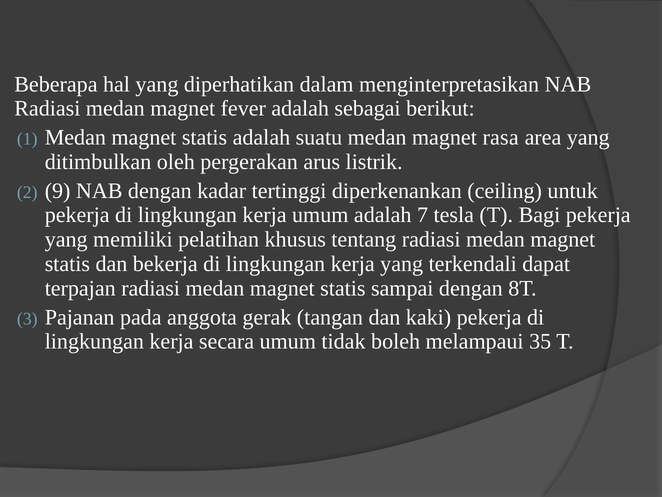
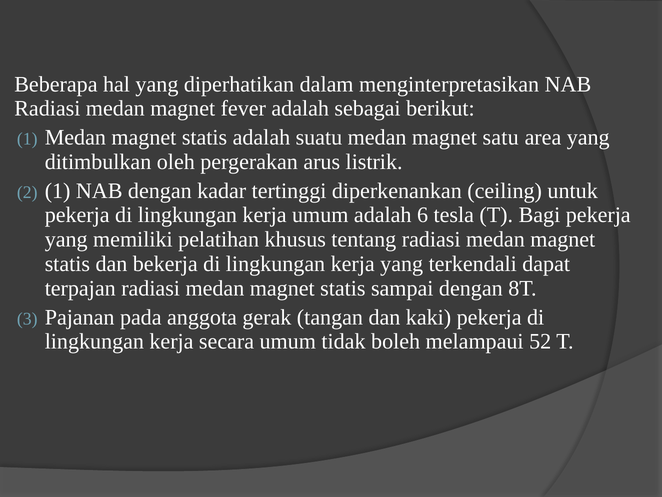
rasa: rasa -> satu
2 9: 9 -> 1
7: 7 -> 6
35: 35 -> 52
